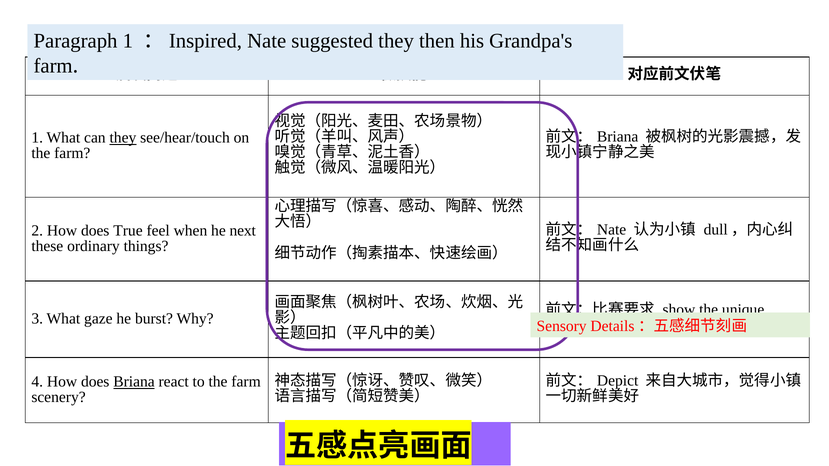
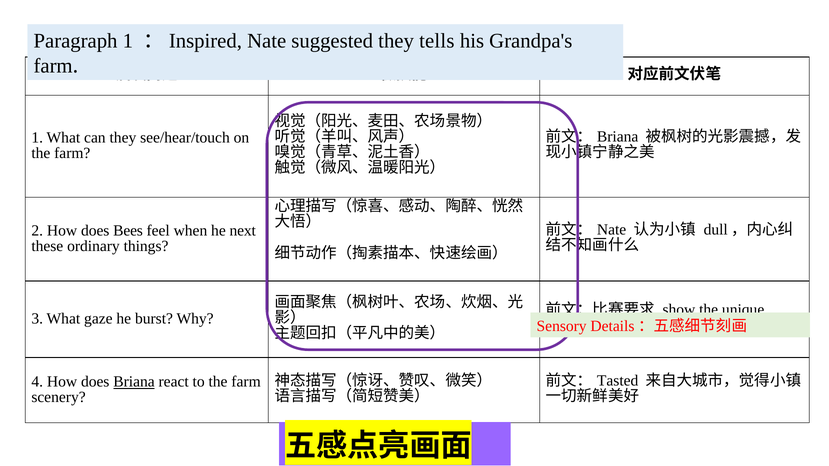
then: then -> tells
they at (123, 138) underline: present -> none
True: True -> Bees
Depict: Depict -> Tasted
